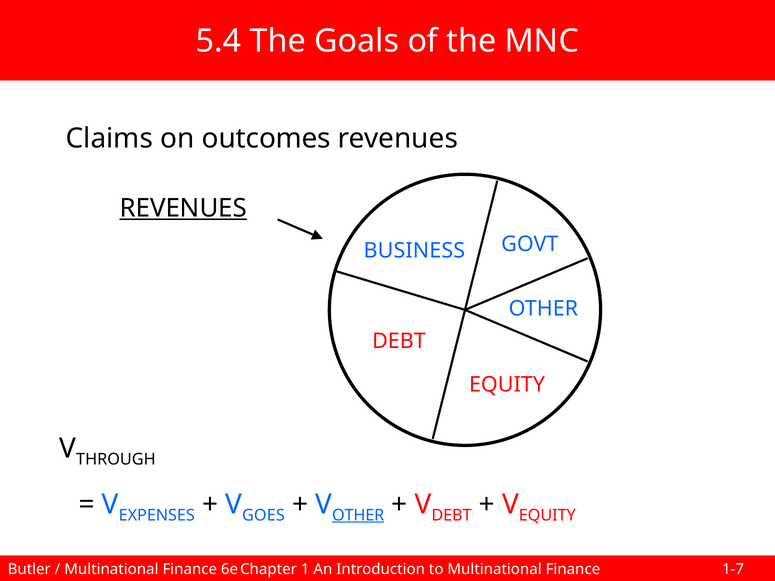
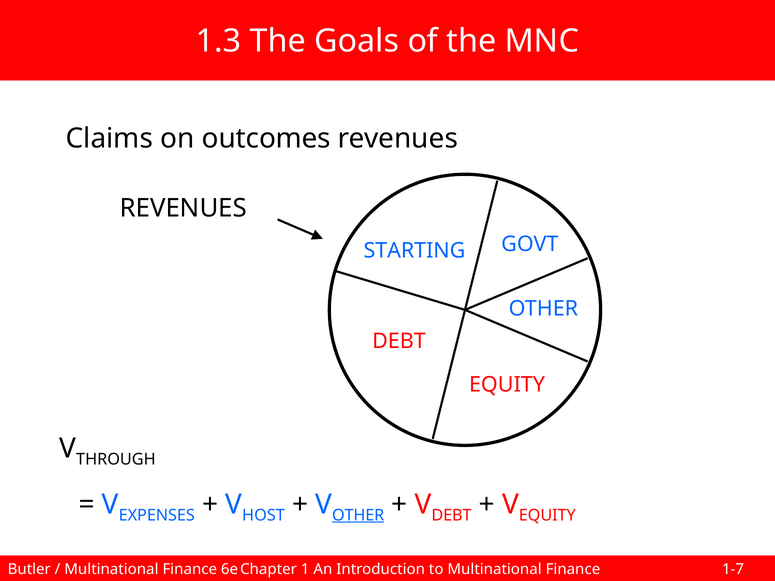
5.4: 5.4 -> 1.3
REVENUES at (183, 208) underline: present -> none
BUSINESS: BUSINESS -> STARTING
GOES: GOES -> HOST
